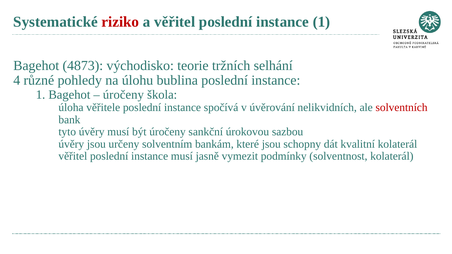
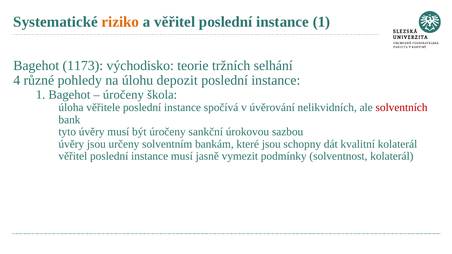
riziko colour: red -> orange
4873: 4873 -> 1173
bublina: bublina -> depozit
